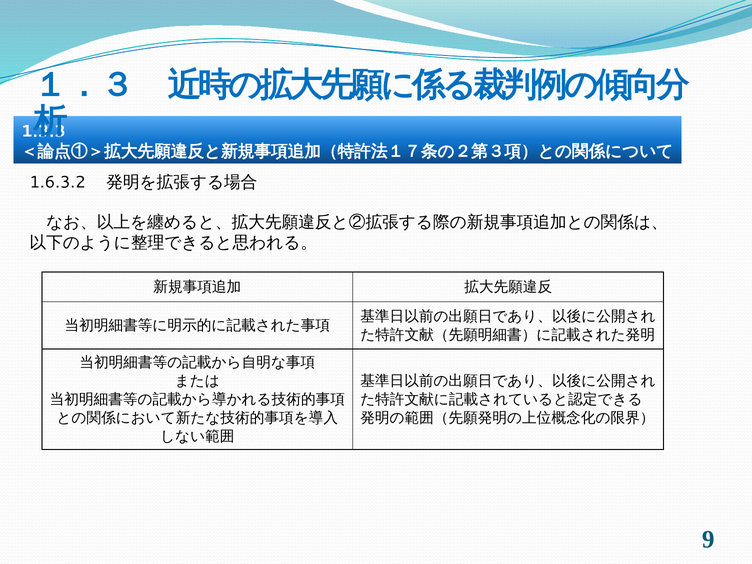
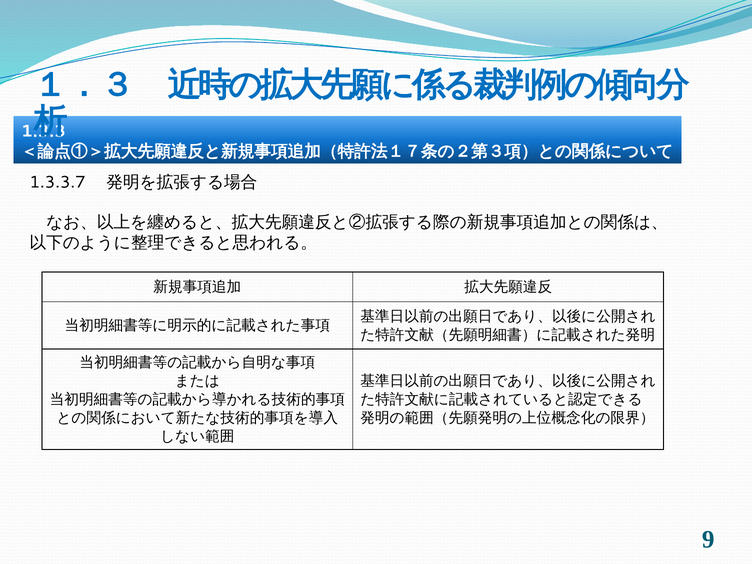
1.6.3.2: 1.6.3.2 -> 1.3.3.7
